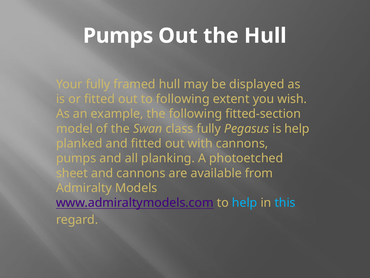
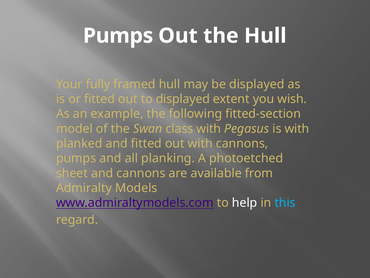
to following: following -> displayed
class fully: fully -> with
is help: help -> with
help at (245, 202) colour: light blue -> white
